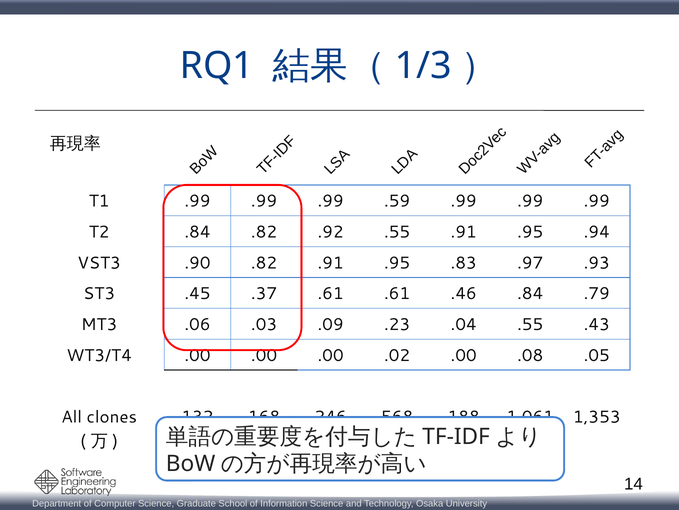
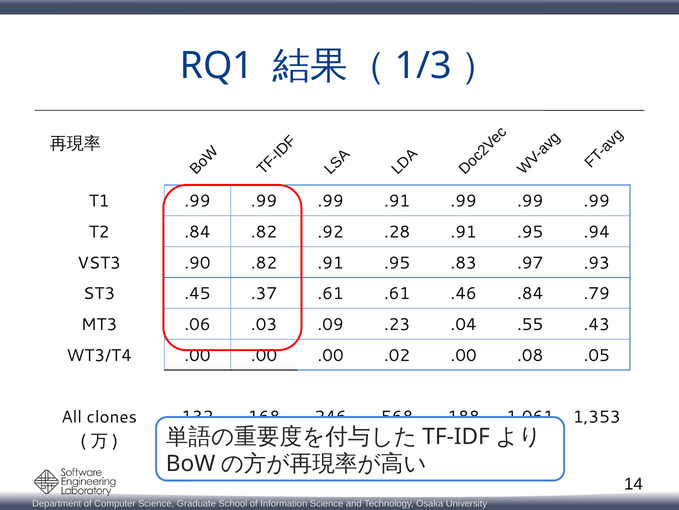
.99 .59: .59 -> .91
.92 .55: .55 -> .28
